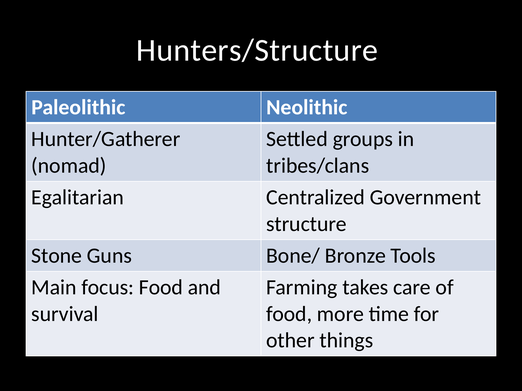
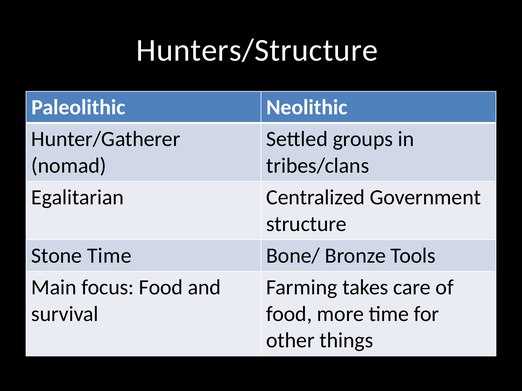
Stone Guns: Guns -> Time
